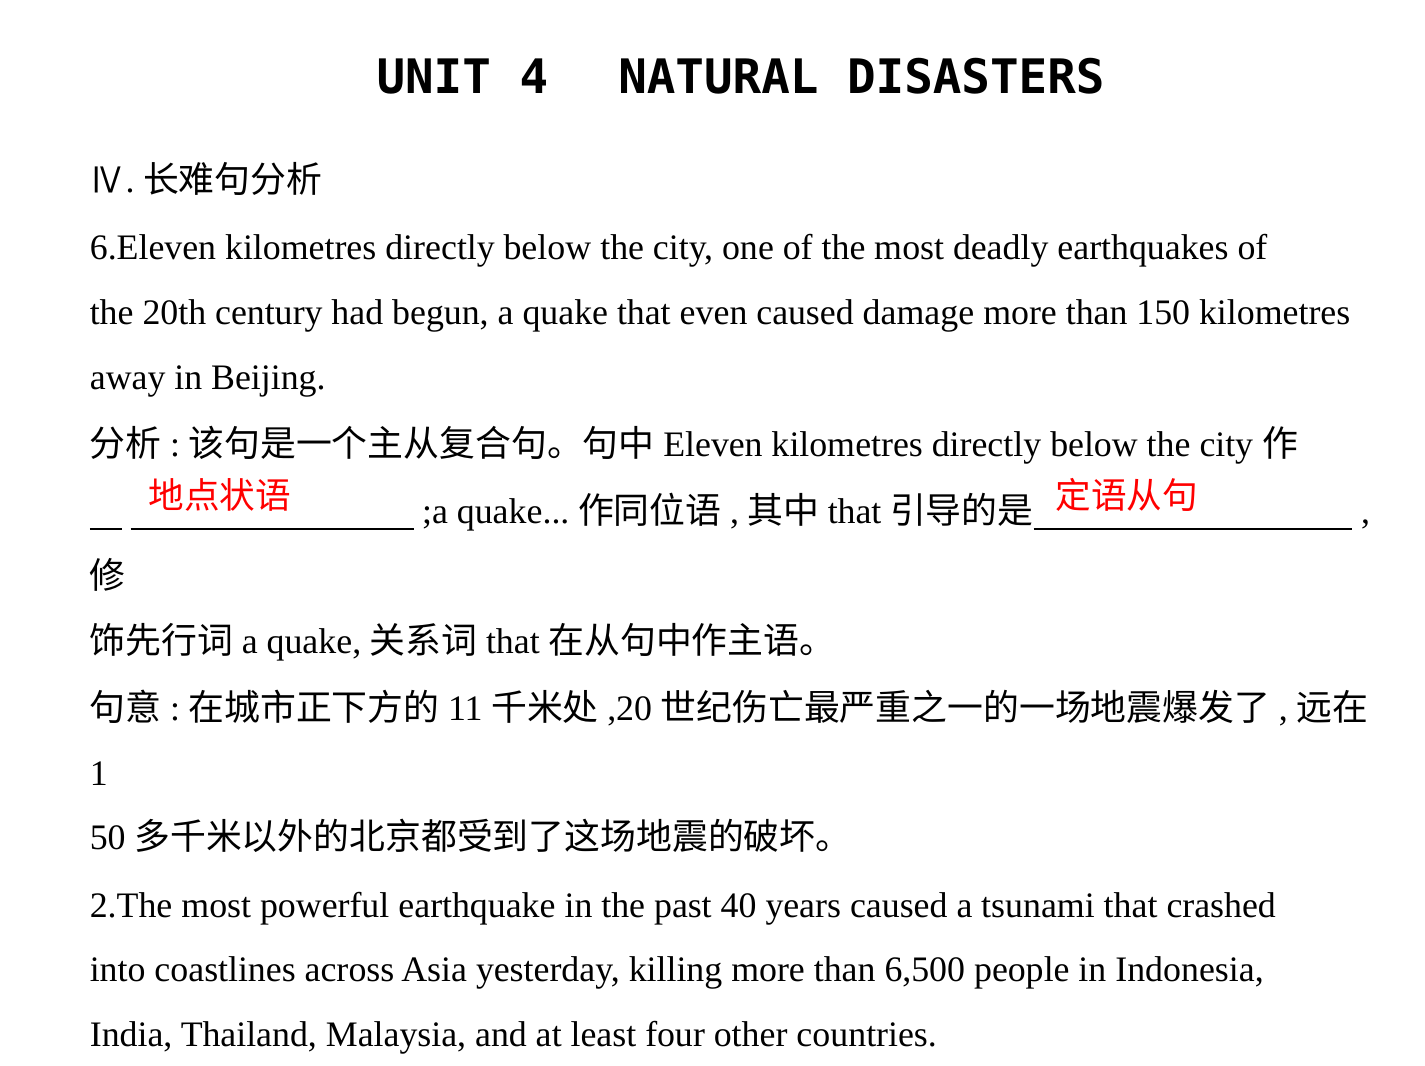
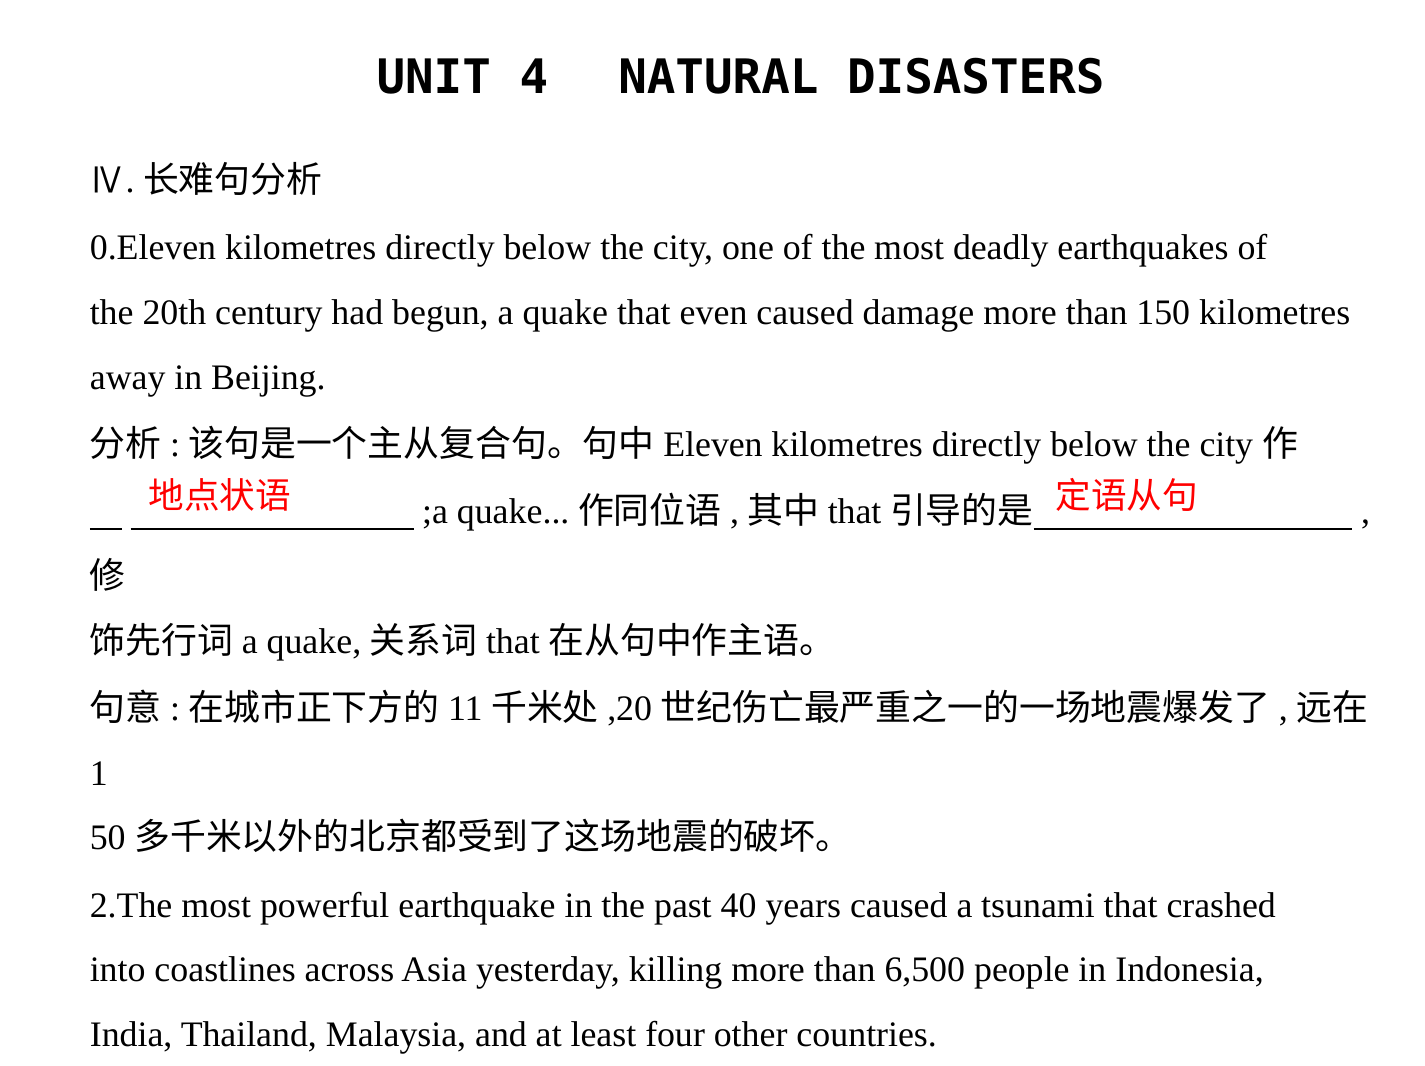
6.Eleven: 6.Eleven -> 0.Eleven
